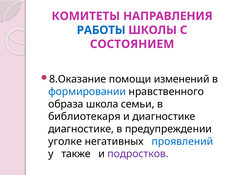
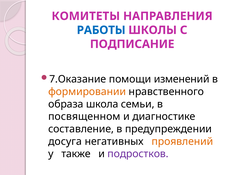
СОСТОЯНИЕМ: СОСТОЯНИЕМ -> ПОДПИСАНИЕ
8.Оказание: 8.Оказание -> 7.Оказание
формировании colour: blue -> orange
библиотекаря: библиотекаря -> посвященном
диагностике at (81, 129): диагностике -> составление
уголке: уголке -> досуга
проявлений colour: blue -> orange
